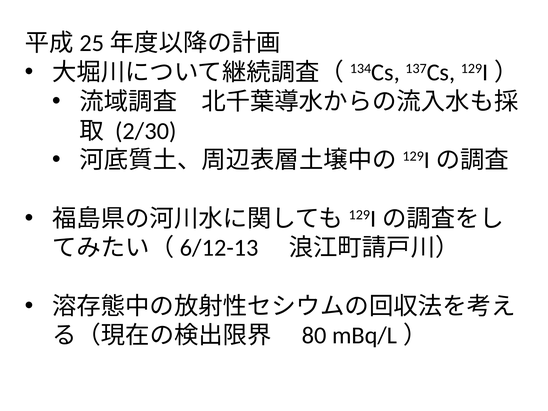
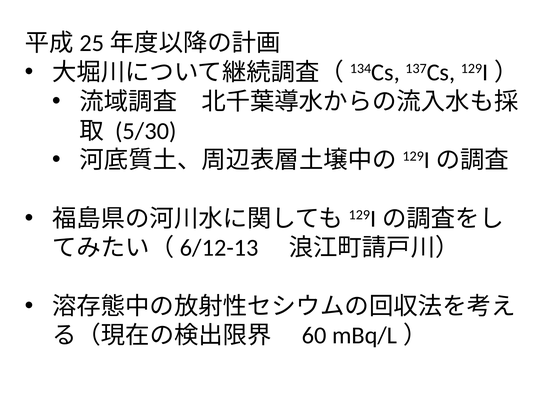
2/30: 2/30 -> 5/30
80: 80 -> 60
